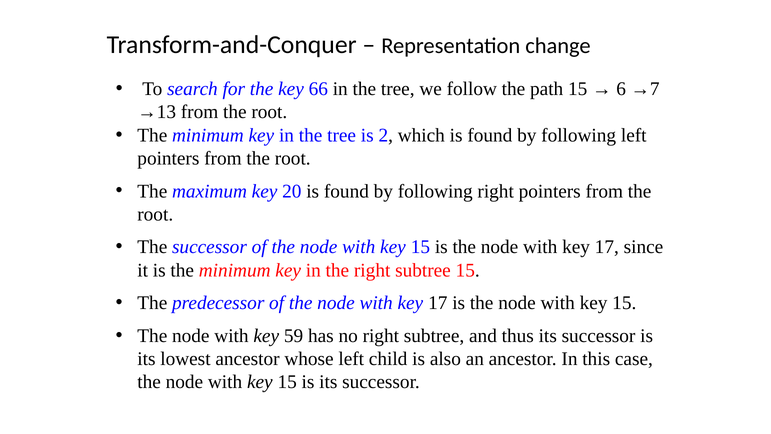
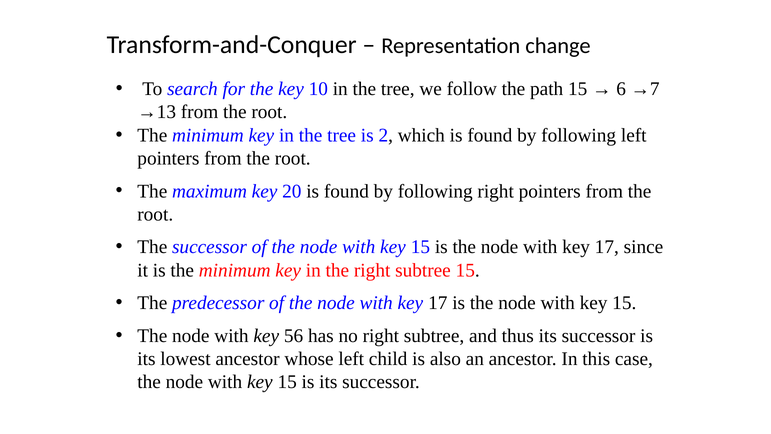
66: 66 -> 10
59: 59 -> 56
